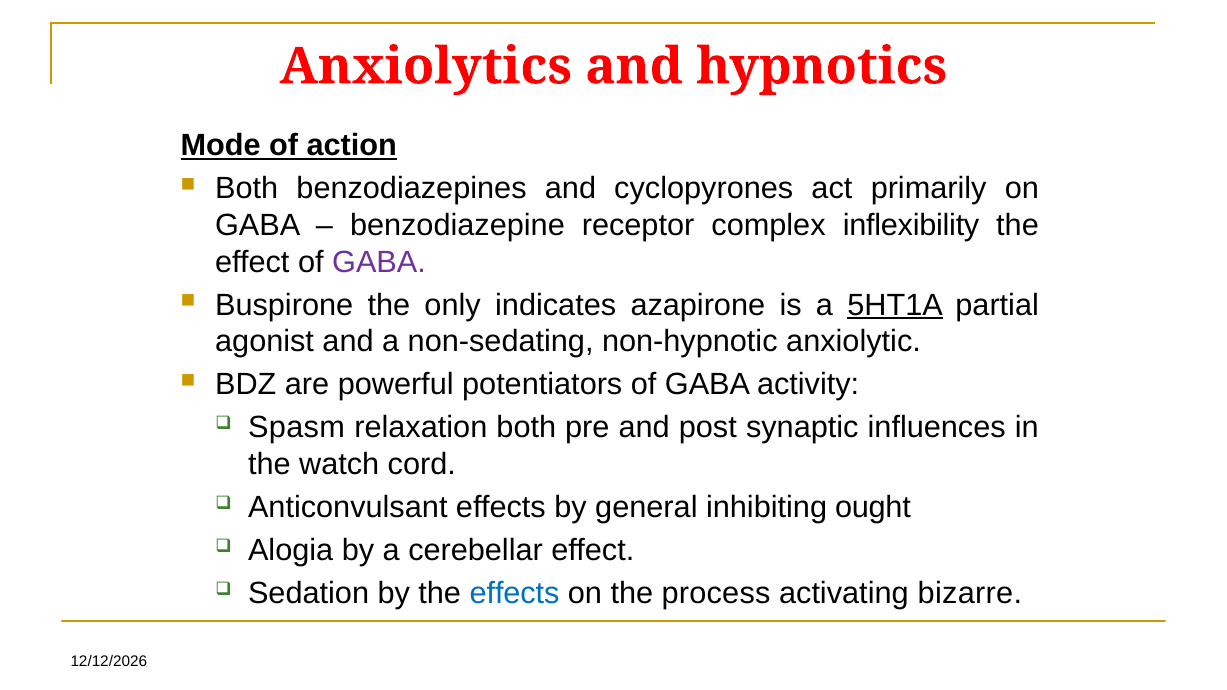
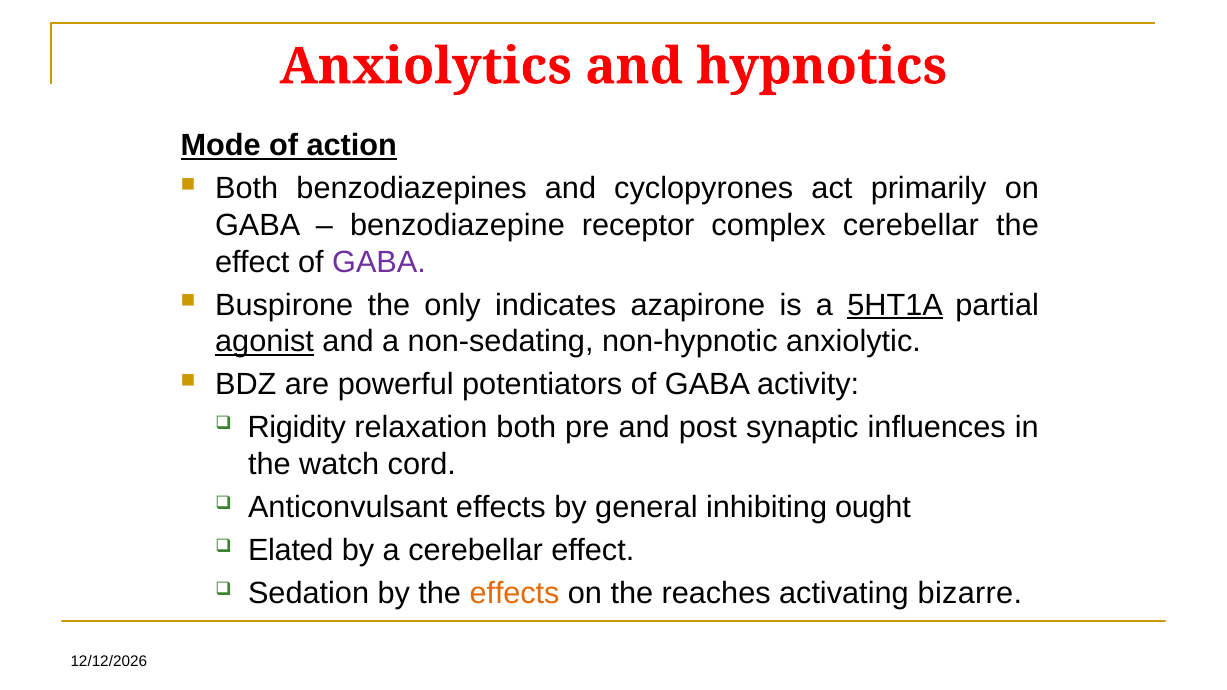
complex inflexibility: inflexibility -> cerebellar
agonist underline: none -> present
Spasm: Spasm -> Rigidity
Alogia: Alogia -> Elated
effects at (515, 593) colour: blue -> orange
process: process -> reaches
